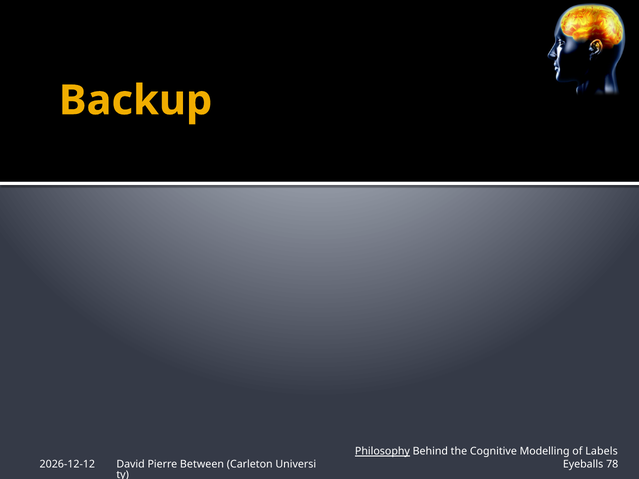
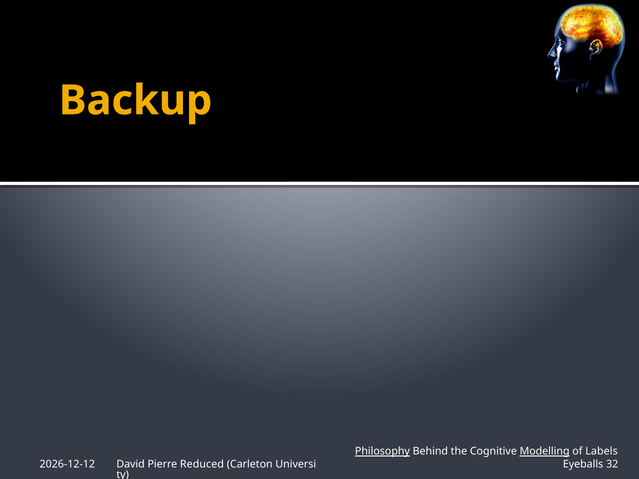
Modelling underline: none -> present
Between: Between -> Reduced
78: 78 -> 32
